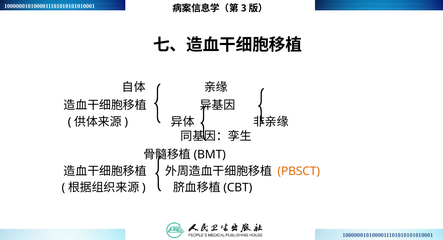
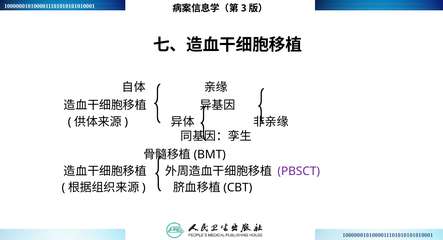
PBSCT colour: orange -> purple
